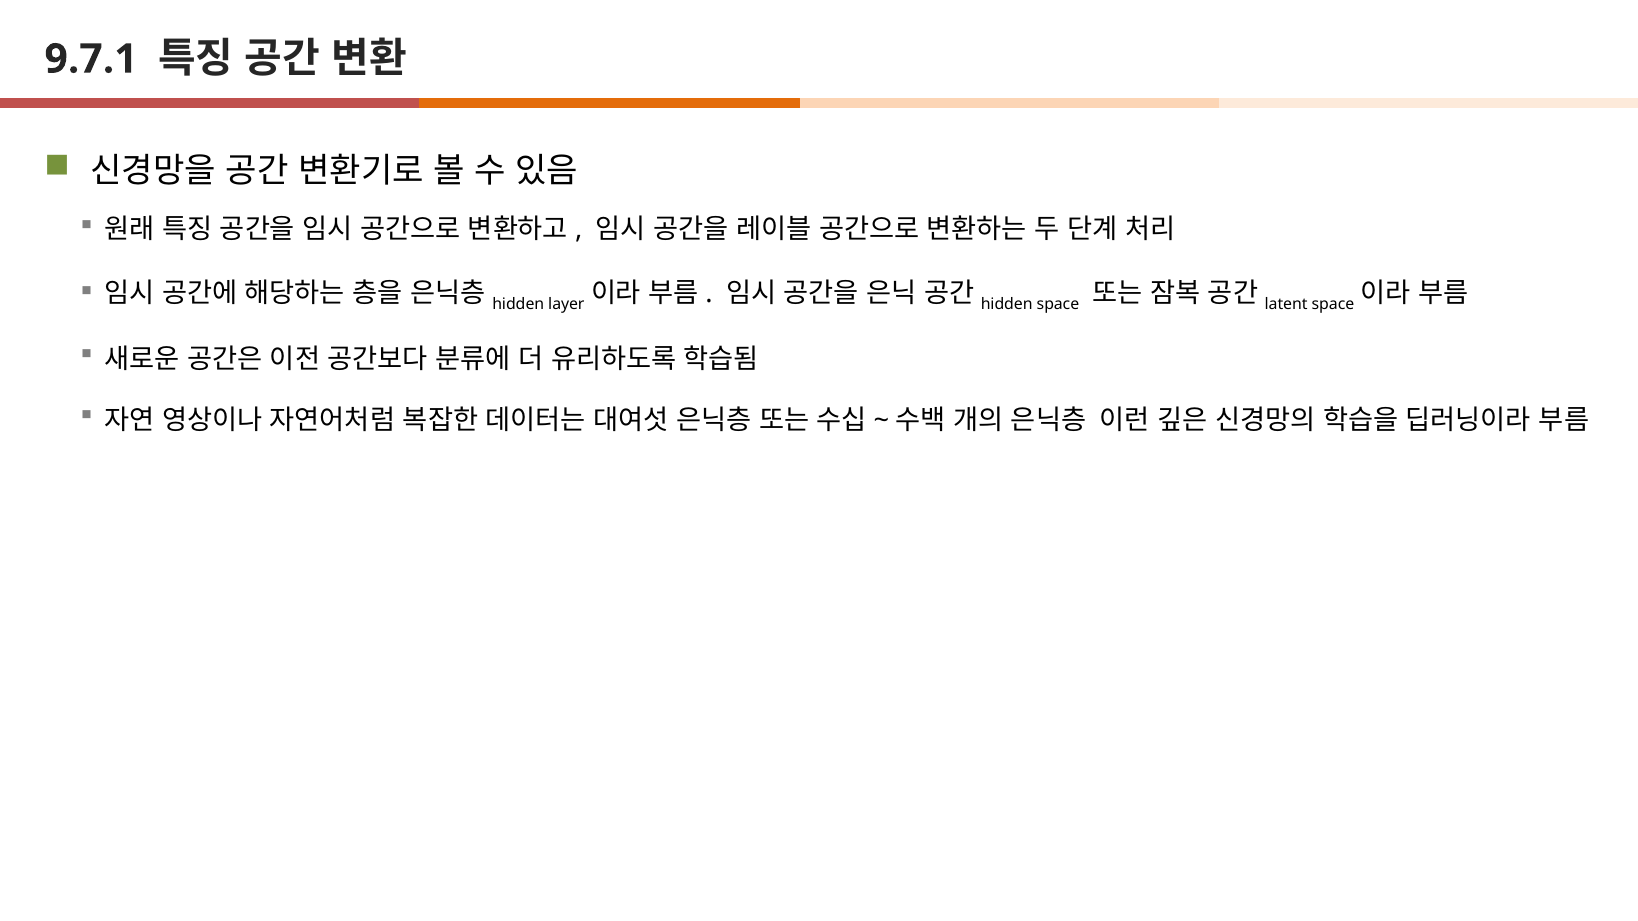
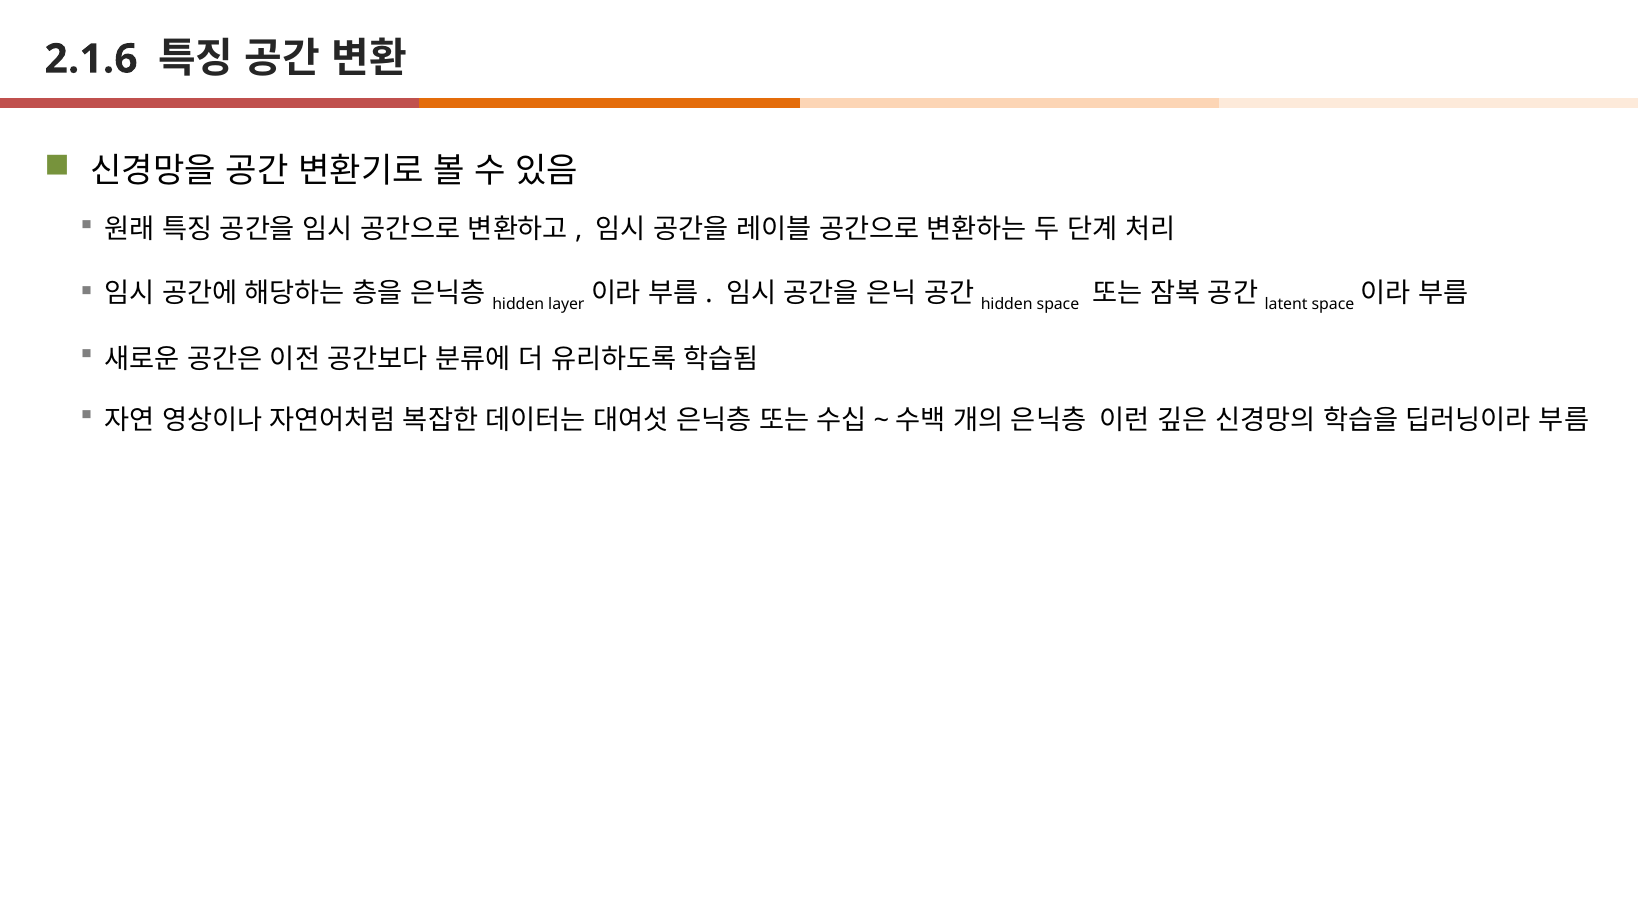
9.7.1: 9.7.1 -> 2.1.6
